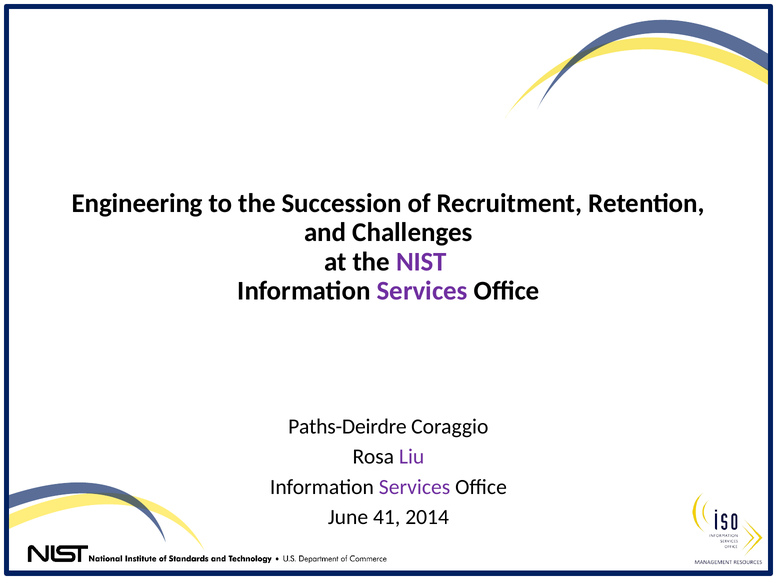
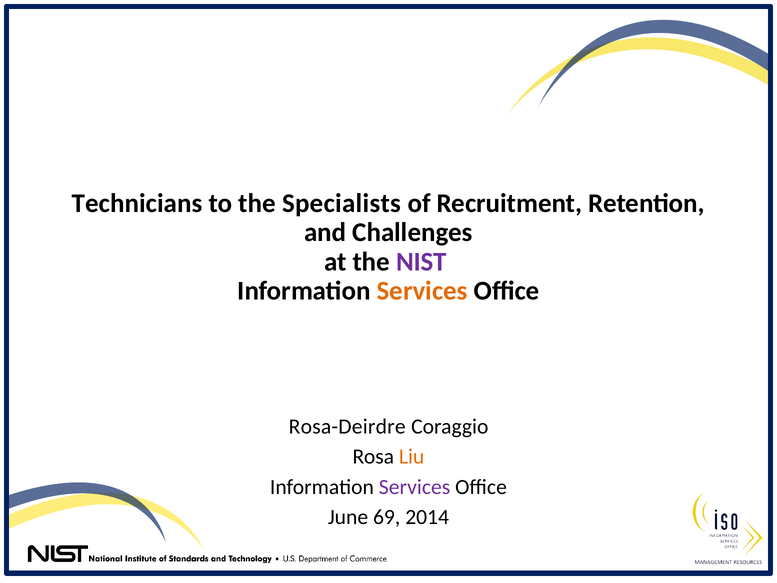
Engineering: Engineering -> Technicians
Succession: Succession -> Specialists
Services at (422, 291) colour: purple -> orange
Paths-Deirdre: Paths-Deirdre -> Rosa-Deirdre
Liu colour: purple -> orange
41: 41 -> 69
